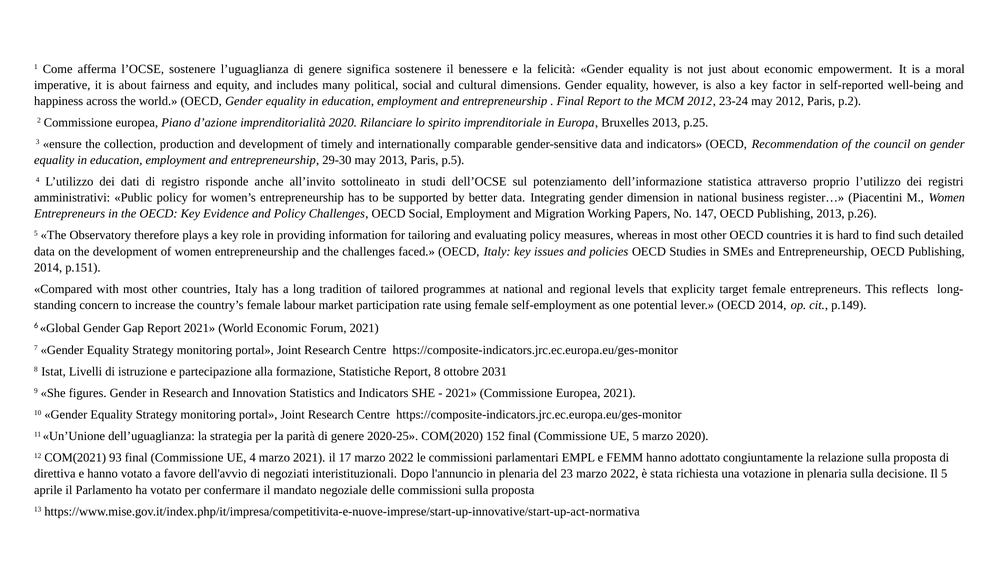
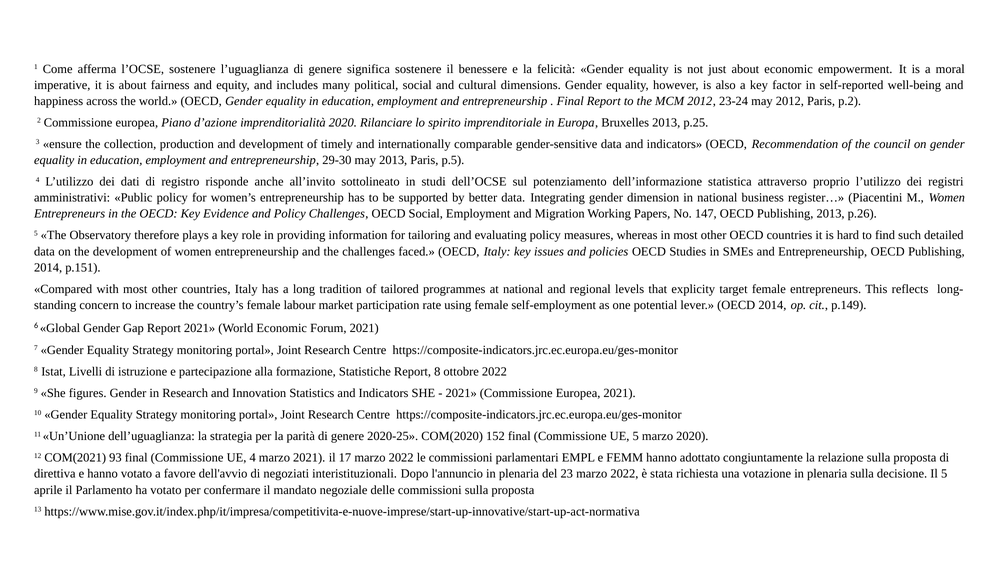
ottobre 2031: 2031 -> 2022
